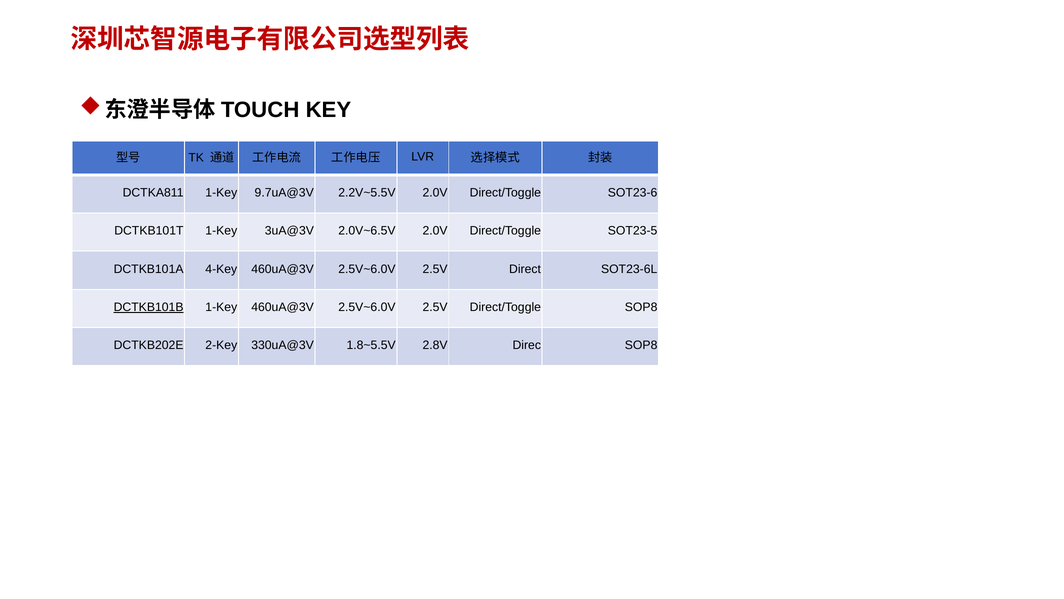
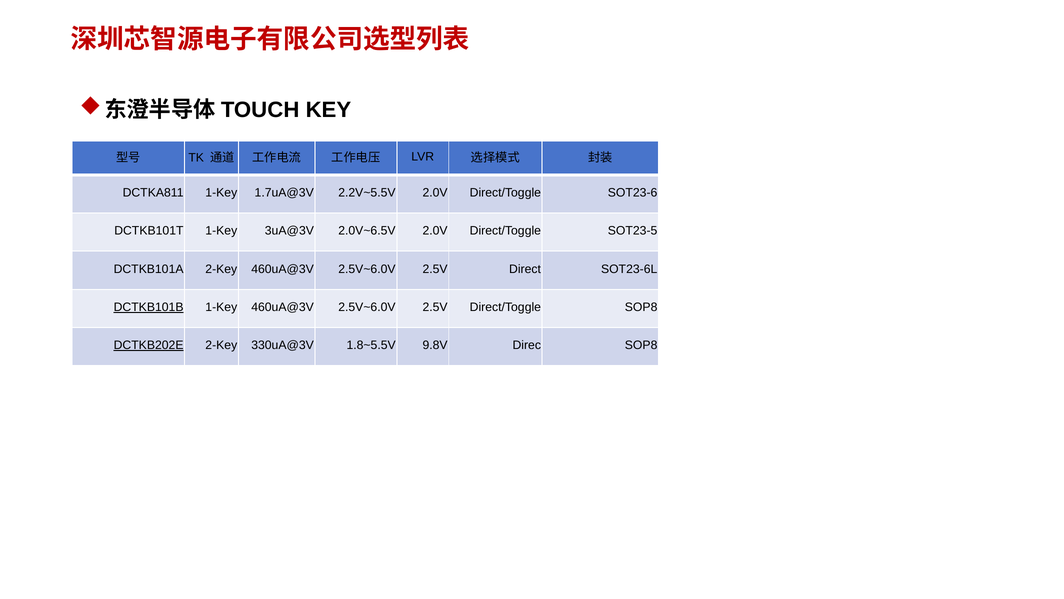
9.7uA@3V: 9.7uA@3V -> 1.7uA@3V
DCTKB101A 4-Key: 4-Key -> 2-Key
DCTKB202E underline: none -> present
2.8V: 2.8V -> 9.8V
